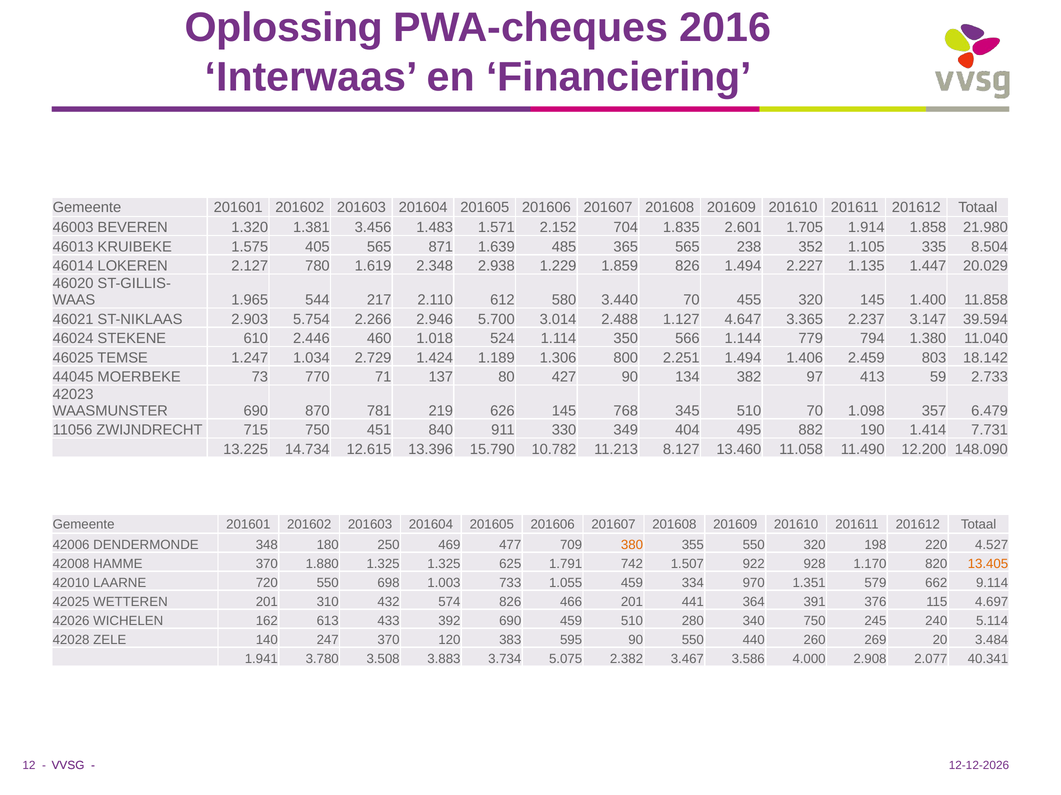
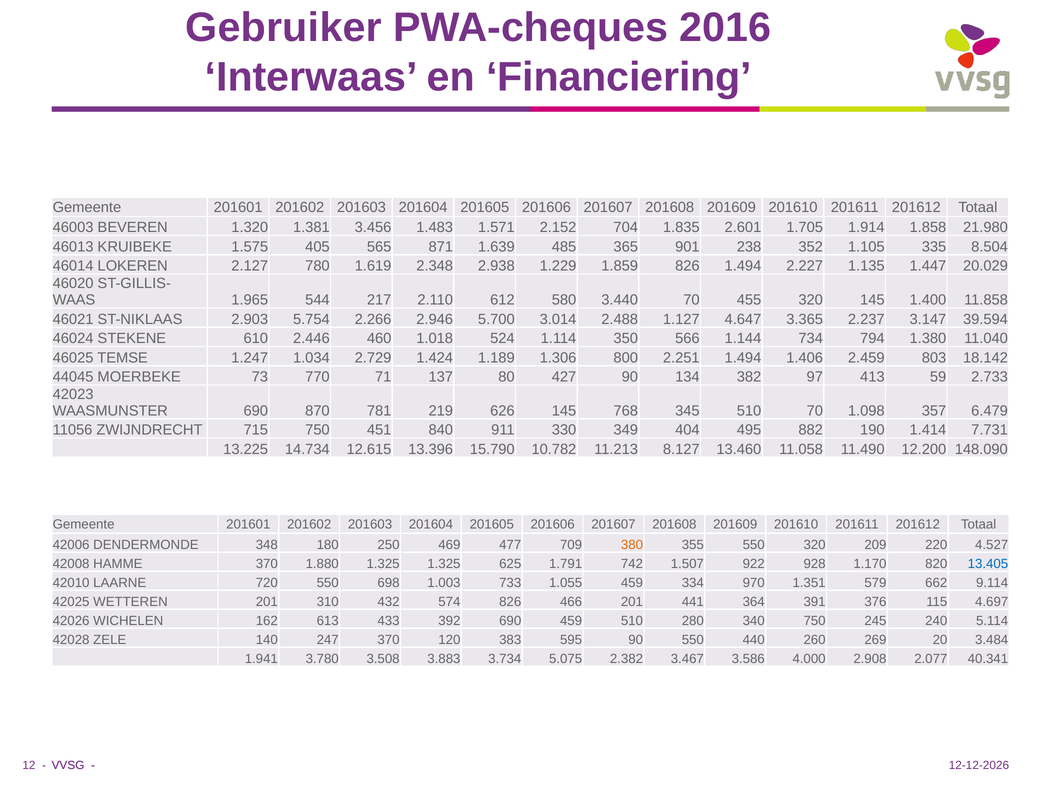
Oplossing: Oplossing -> Gebruiker
365 565: 565 -> 901
779: 779 -> 734
198: 198 -> 209
13.405 colour: orange -> blue
